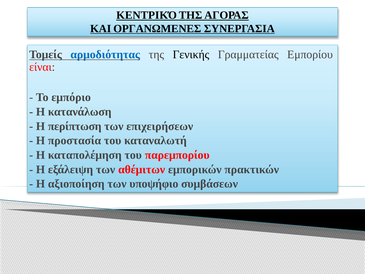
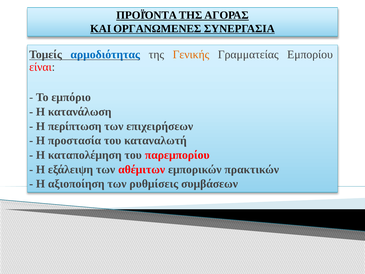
ΚΕΝΤΡΙΚΌ: ΚΕΝΤΡΙΚΌ -> ΠΡΟΪΌΝΤΑ
Γενικής colour: black -> orange
υποψήφιο: υποψήφιο -> ρυθμίσεις
